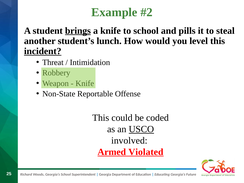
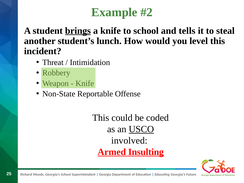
pills: pills -> tells
incident underline: present -> none
Violated: Violated -> Insulting
